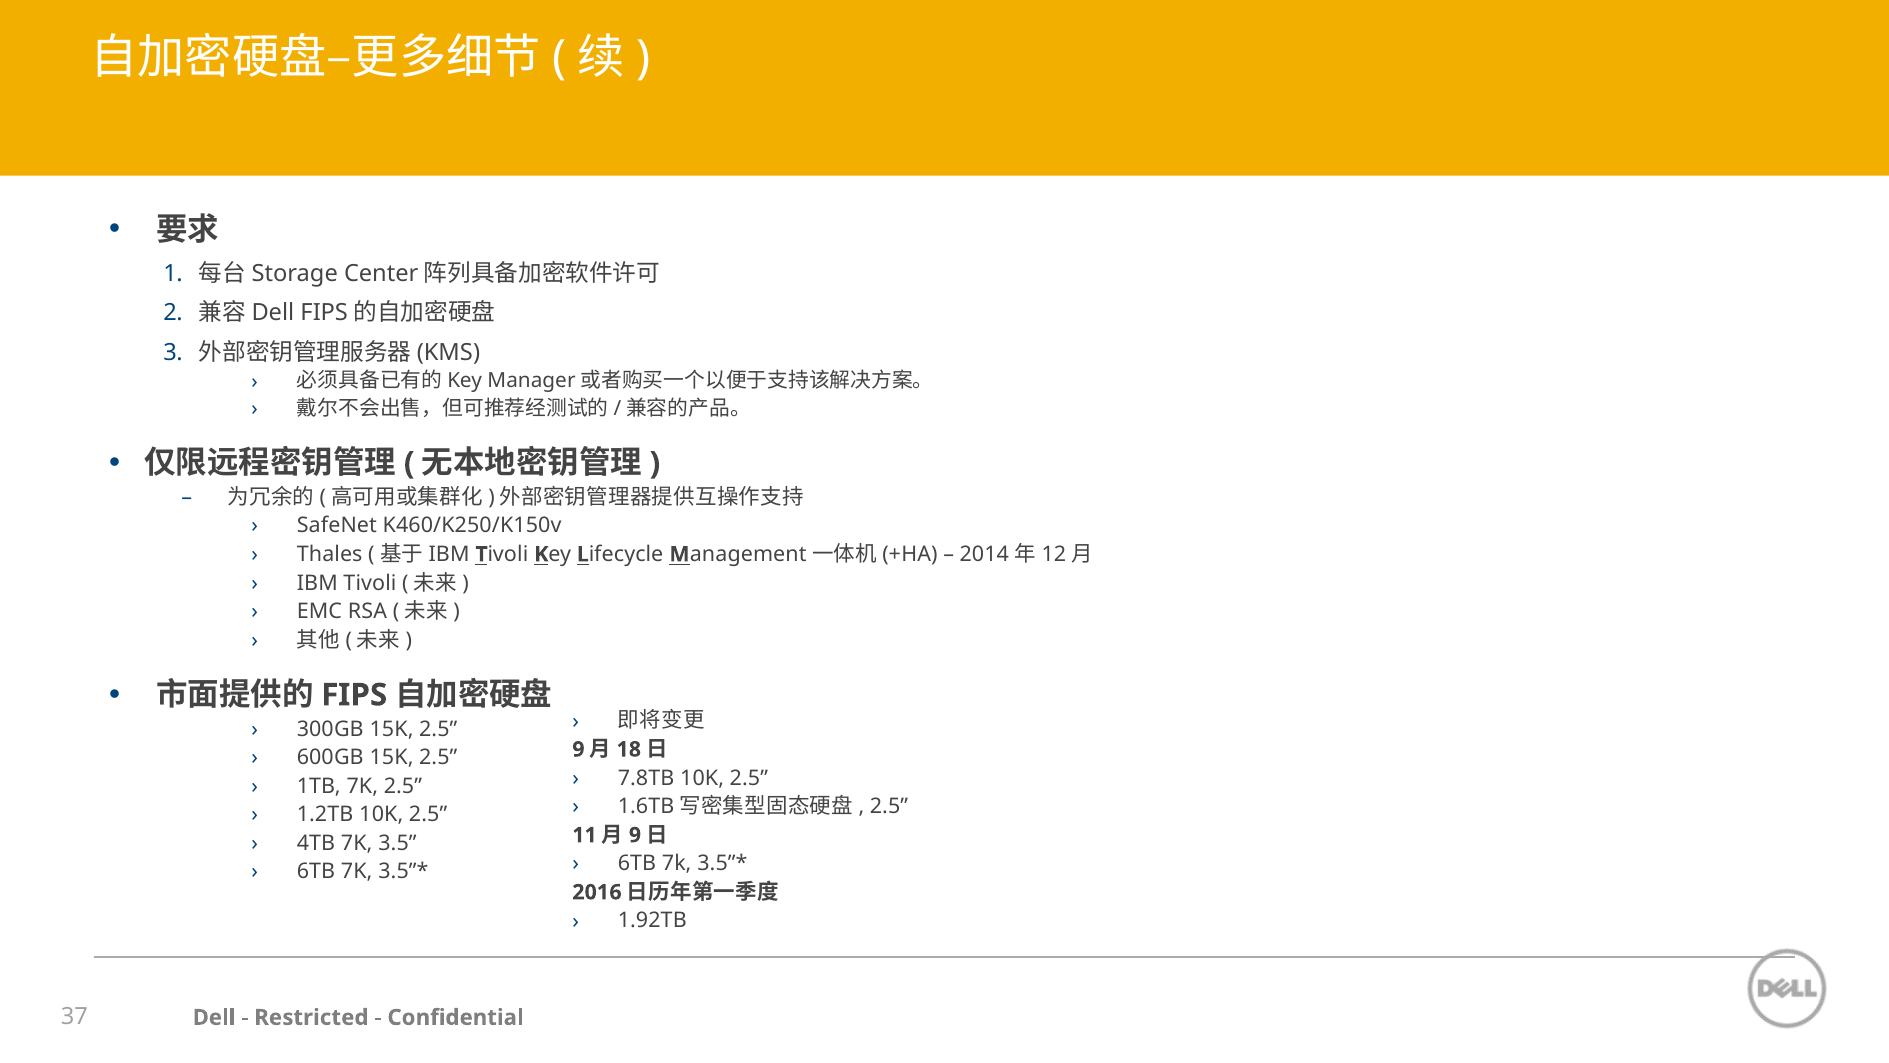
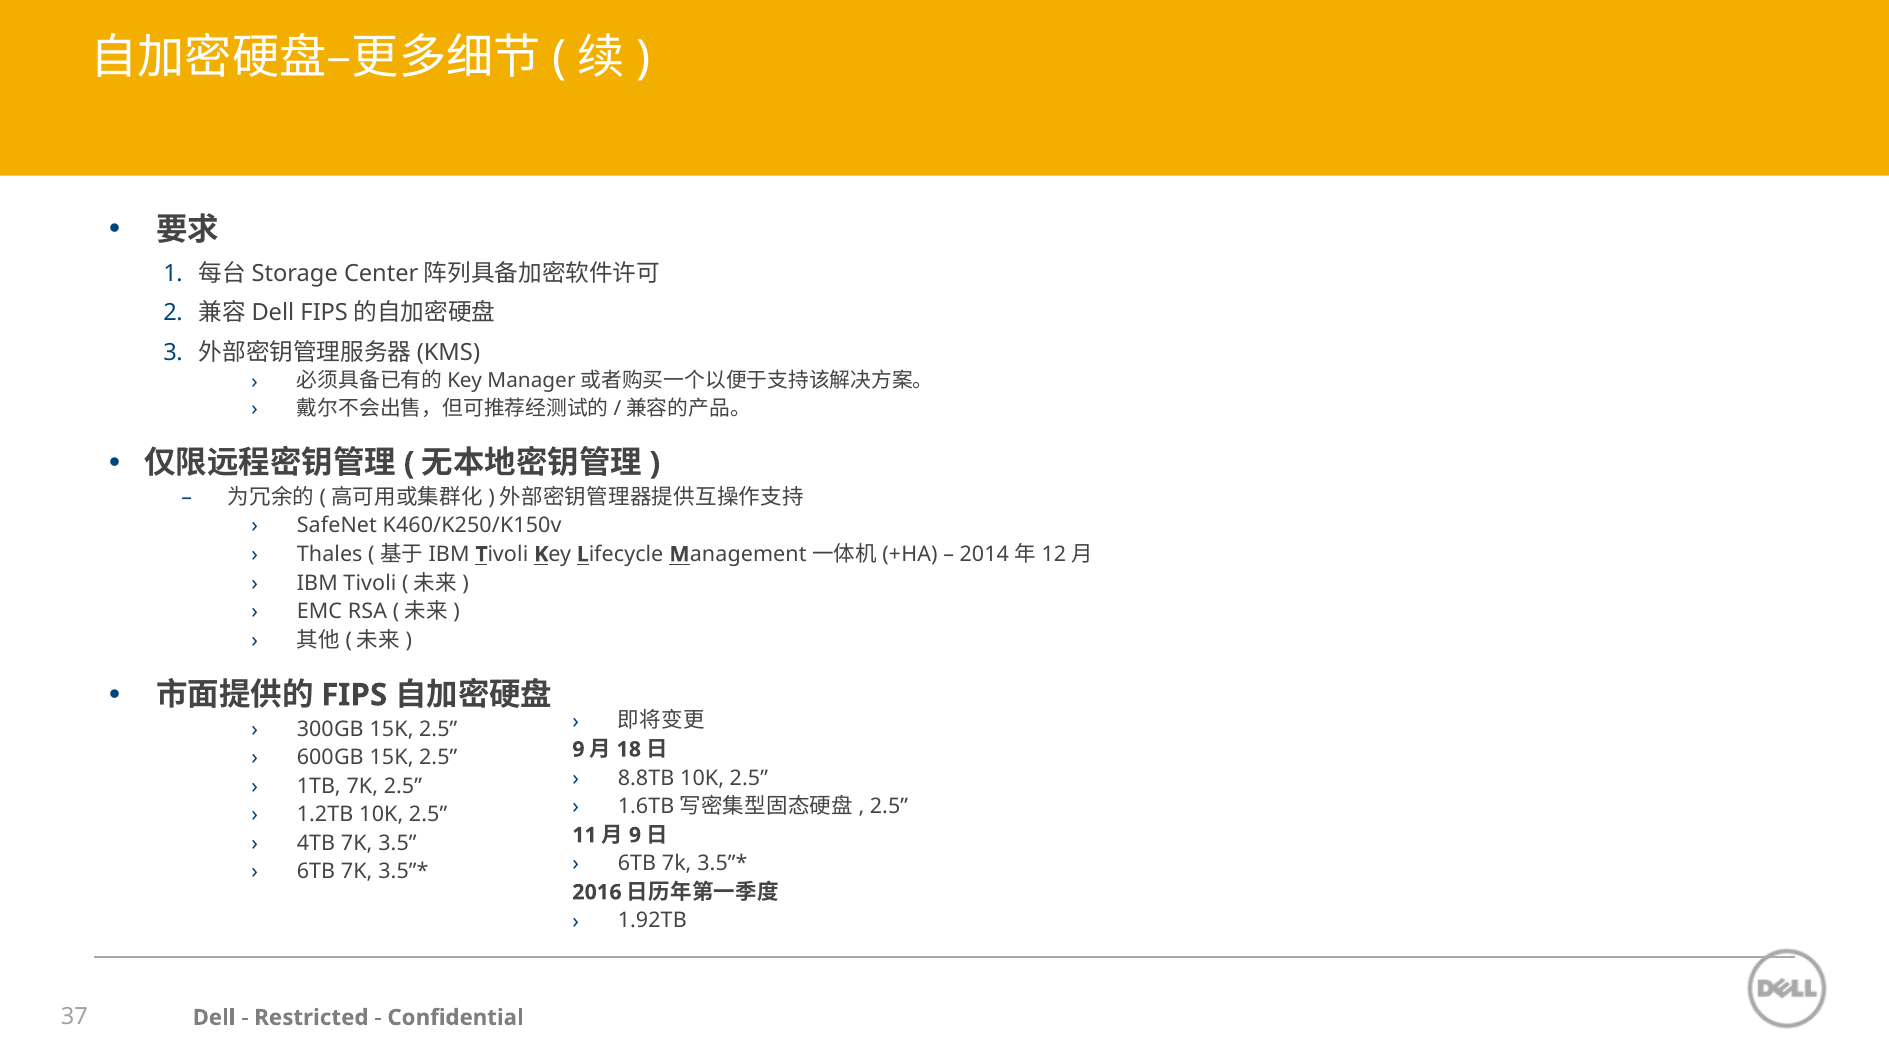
7.8TB: 7.8TB -> 8.8TB
